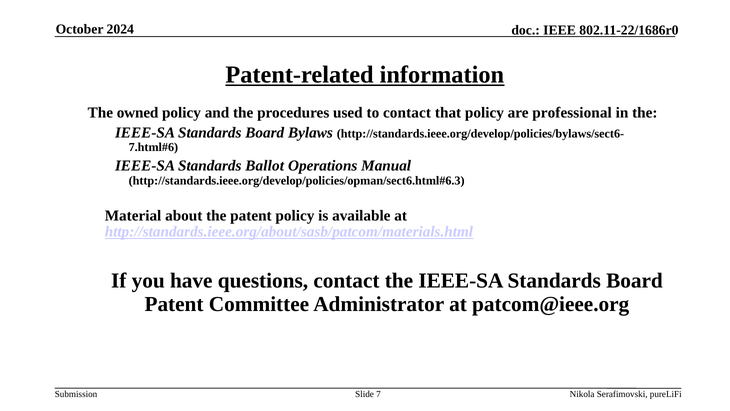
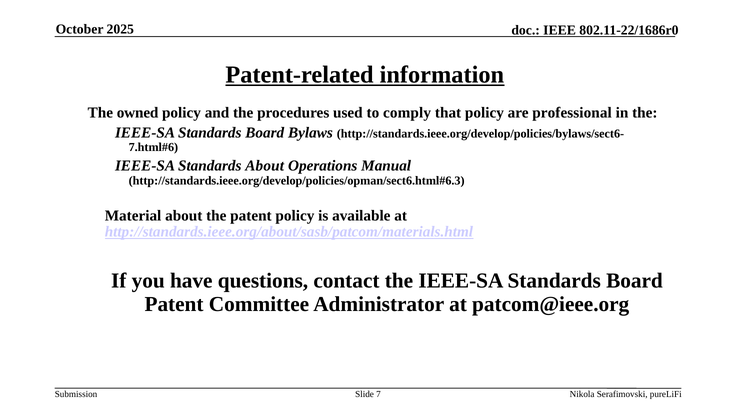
2024: 2024 -> 2025
to contact: contact -> comply
Standards Ballot: Ballot -> About
